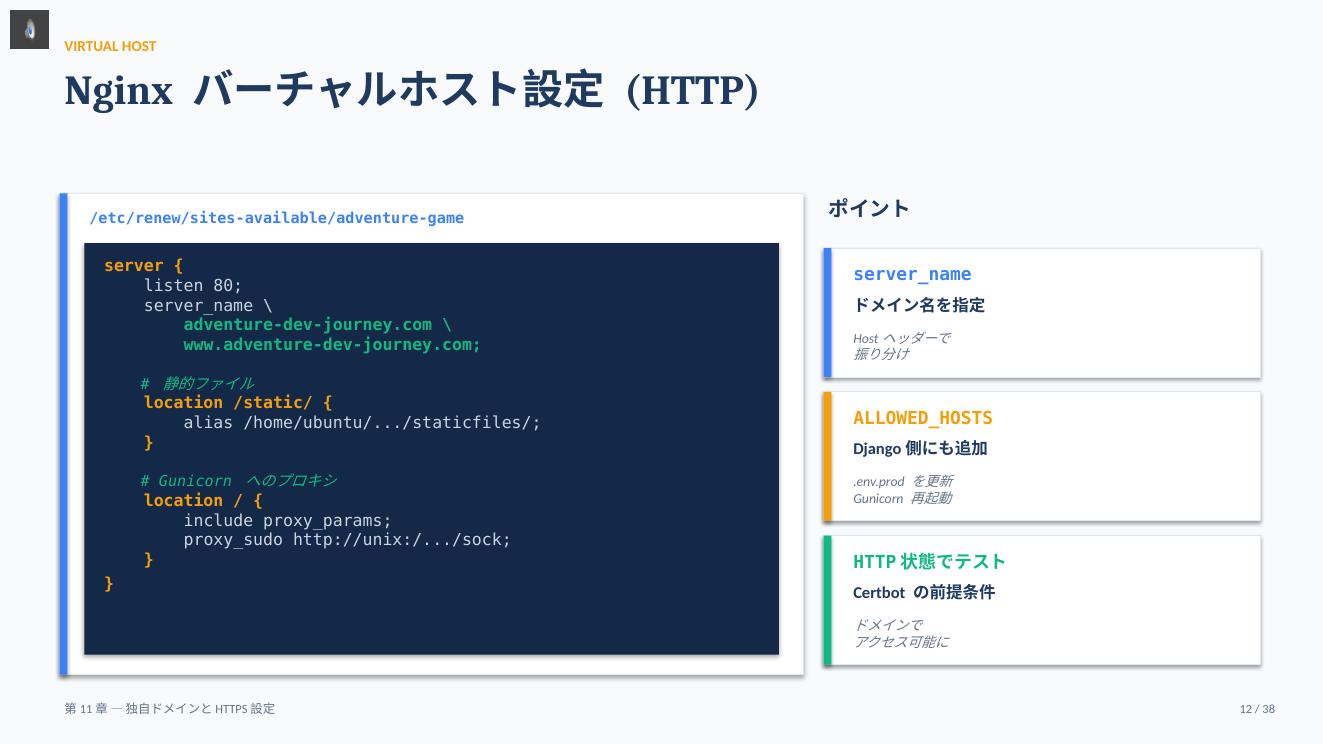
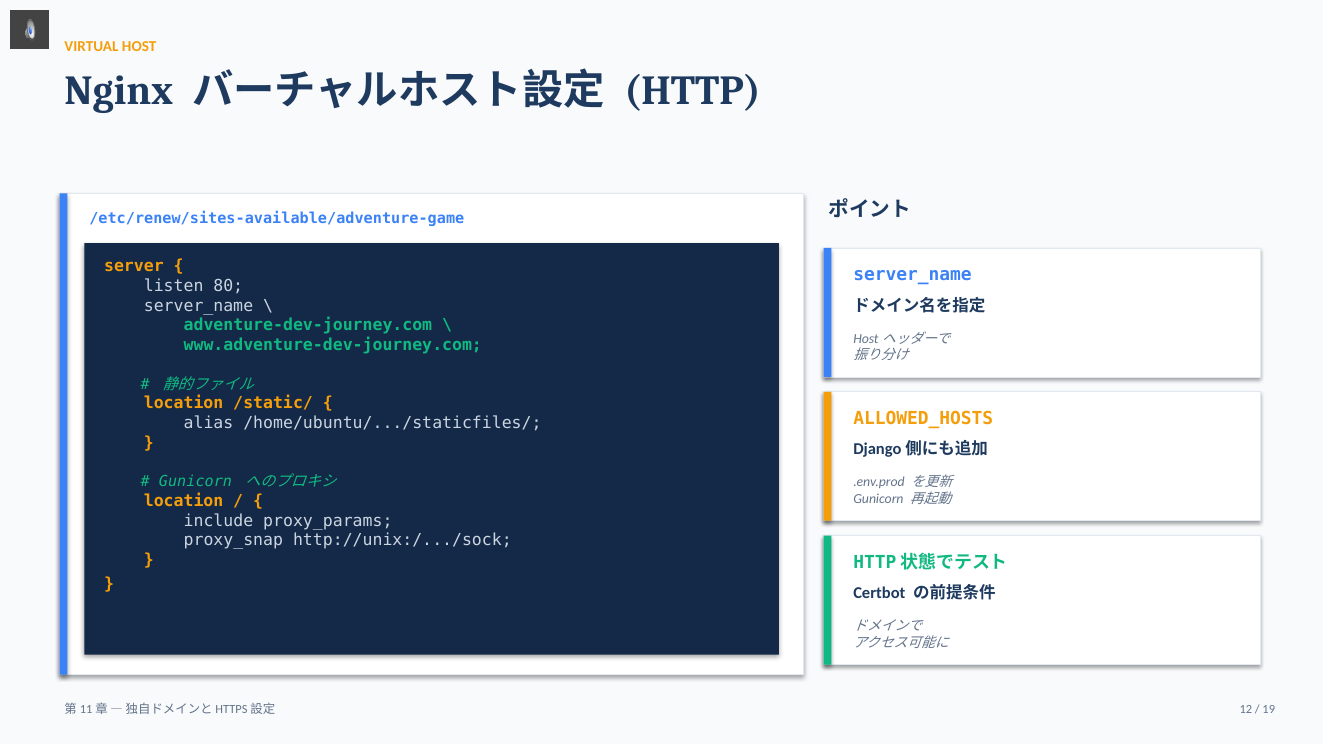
proxy_sudo: proxy_sudo -> proxy_snap
38: 38 -> 19
